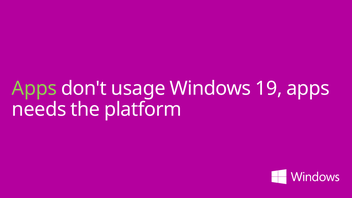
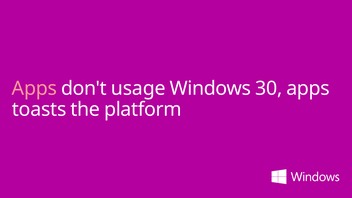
Apps at (34, 88) colour: light green -> pink
19: 19 -> 30
needs: needs -> toasts
